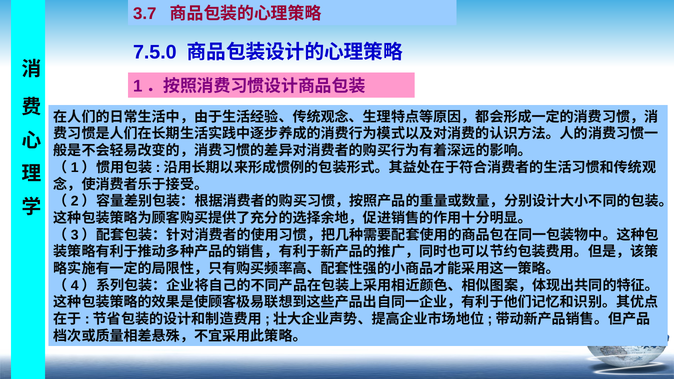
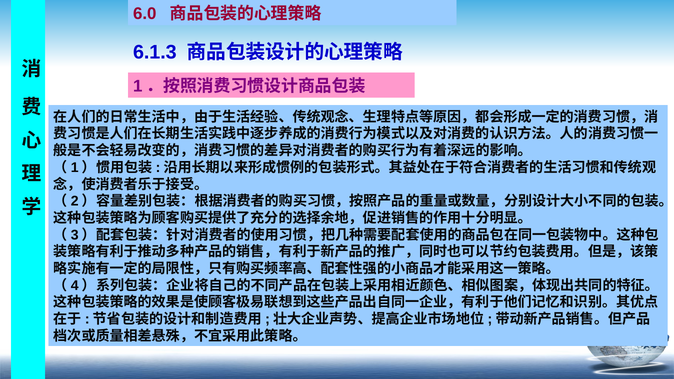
3.7: 3.7 -> 6.0
7.5.0: 7.5.0 -> 6.1.3
